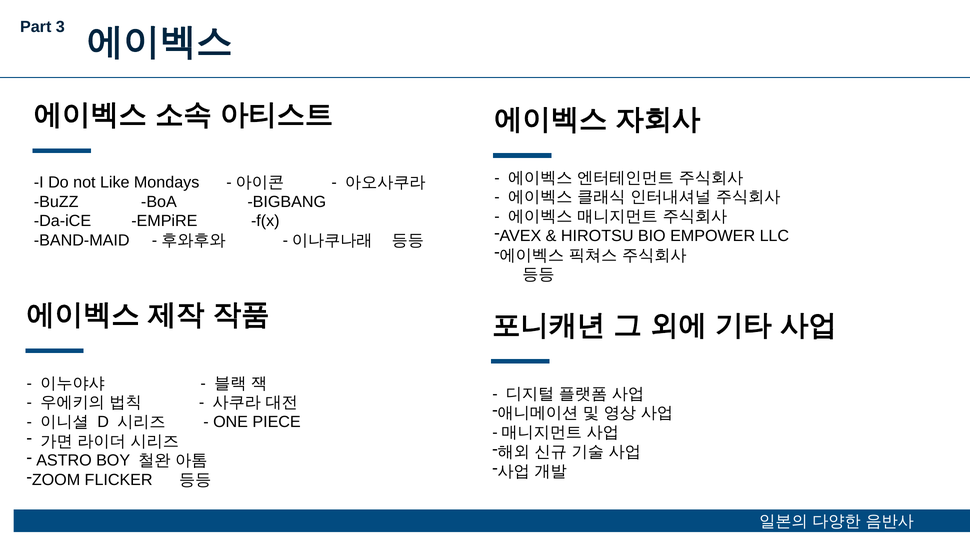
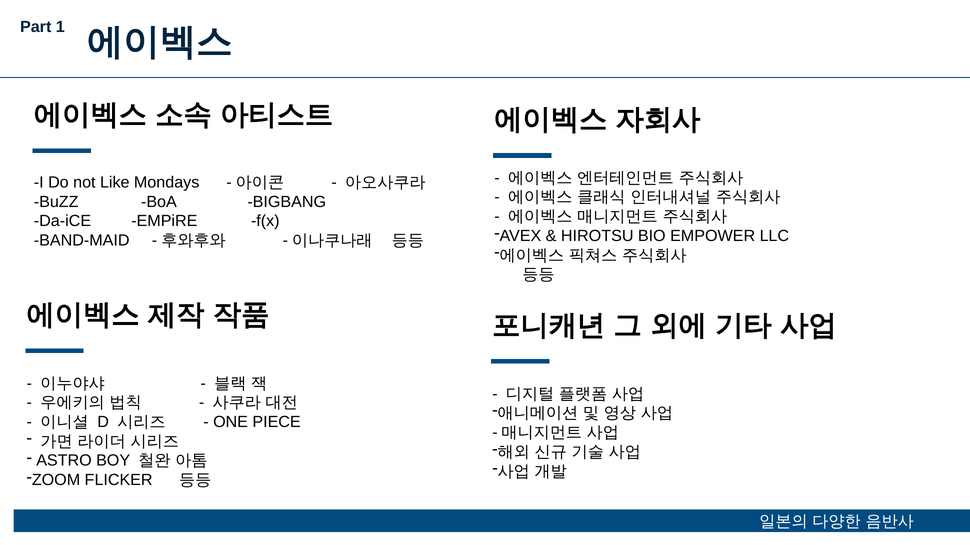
3: 3 -> 1
